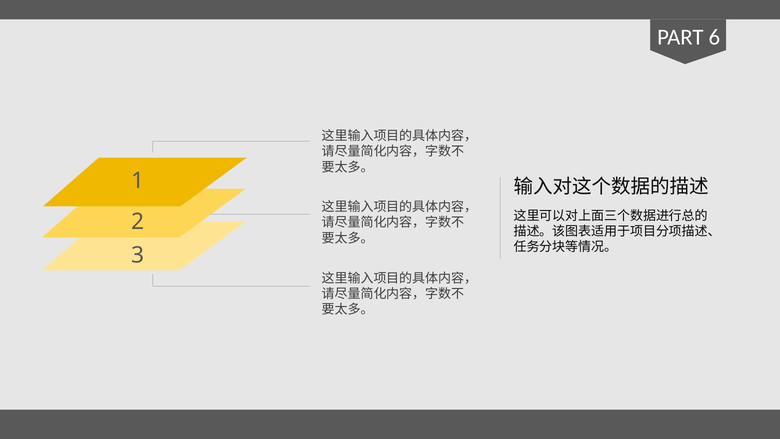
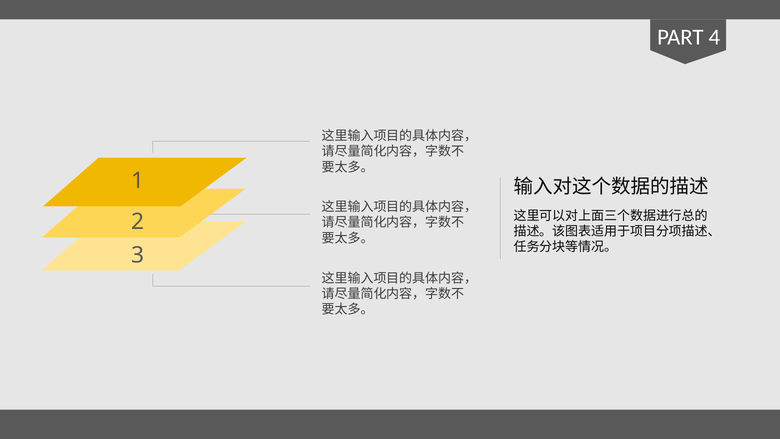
6: 6 -> 4
